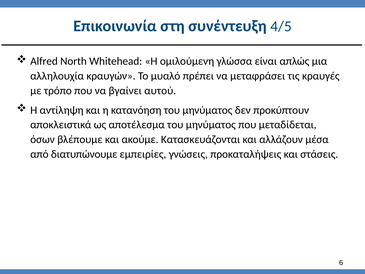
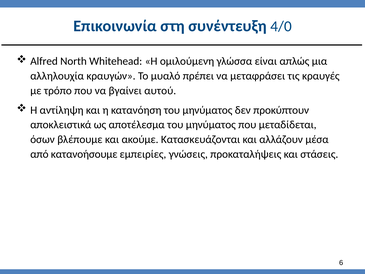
4/5: 4/5 -> 4/0
διατυπώνουμε: διατυπώνουμε -> κατανοήσουμε
